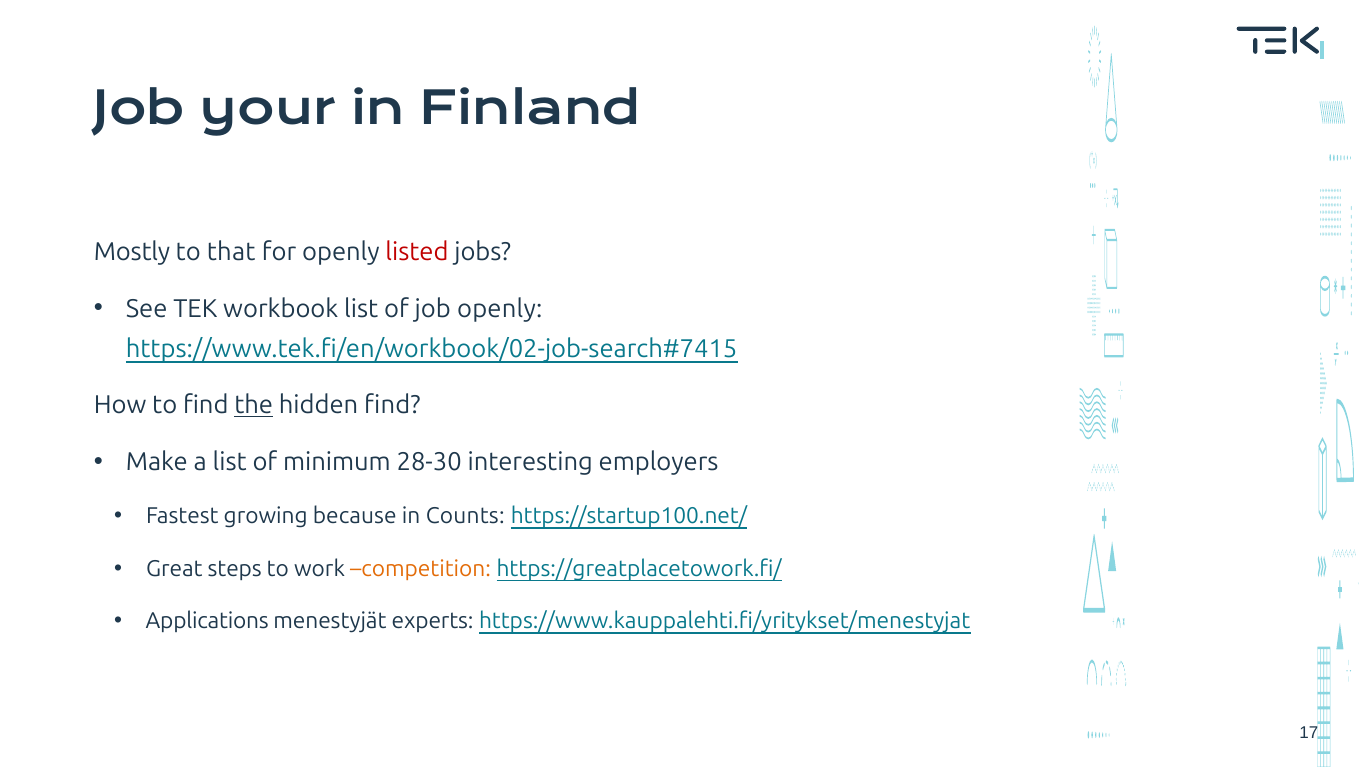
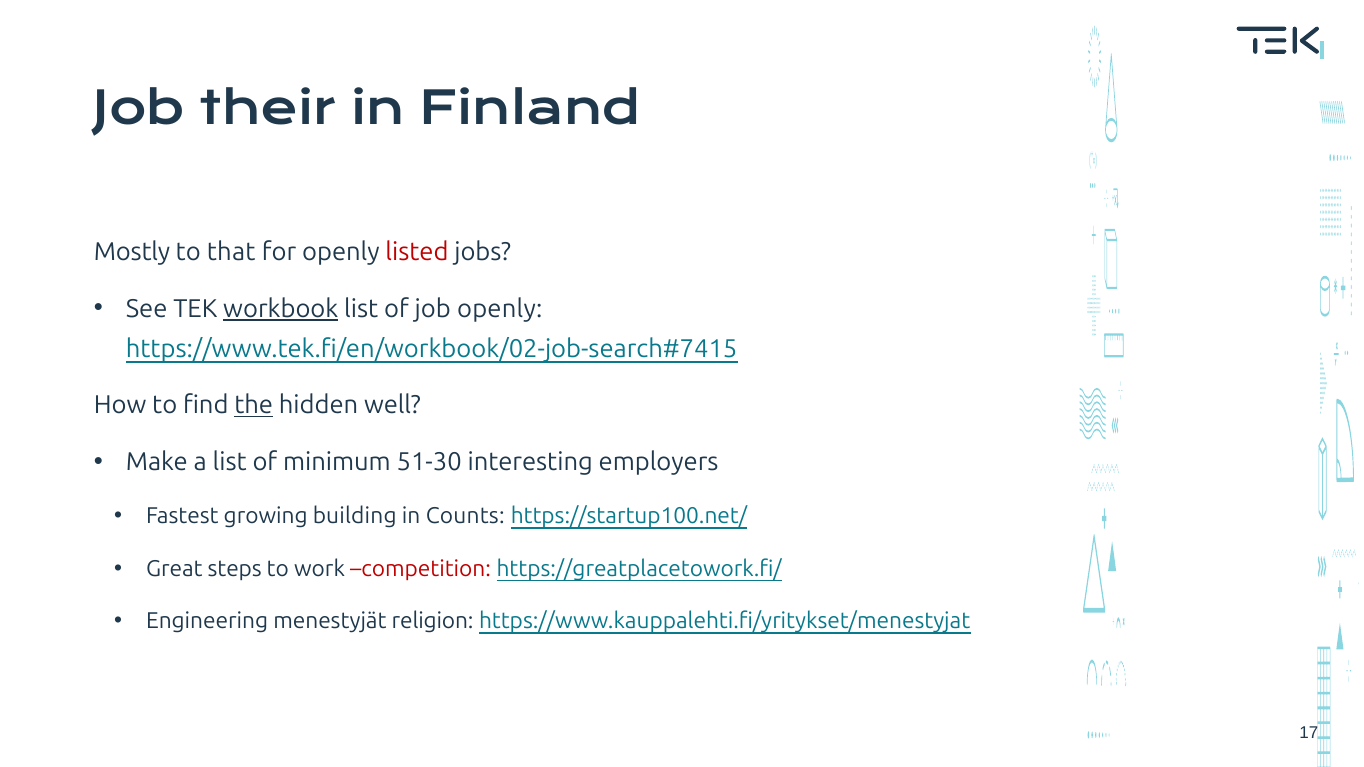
your: your -> their
workbook underline: none -> present
hidden find: find -> well
28-30: 28-30 -> 51-30
because: because -> building
competition colour: orange -> red
Applications: Applications -> Engineering
experts: experts -> religion
